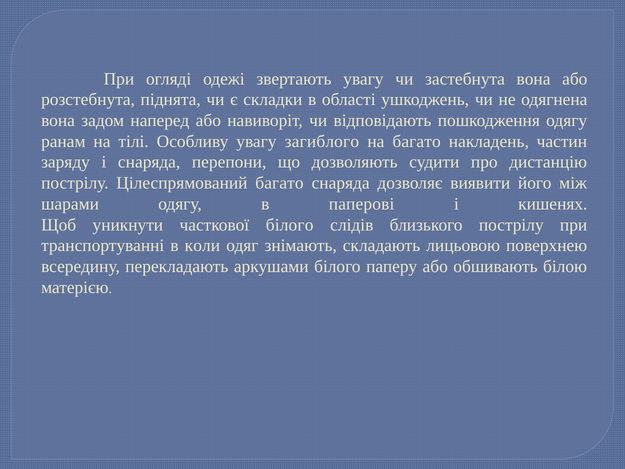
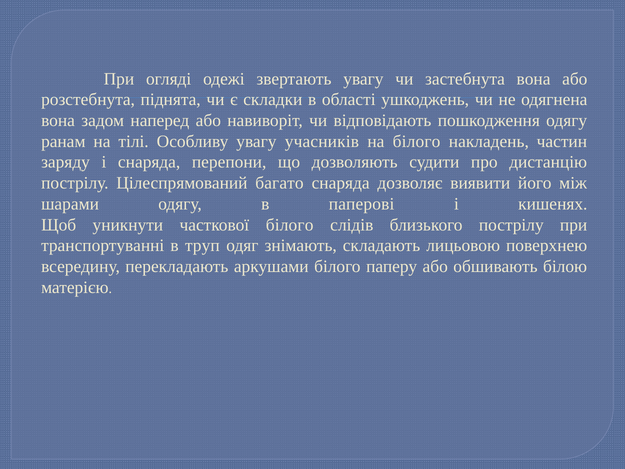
загиблого: загиблого -> учасників
на багато: багато -> білого
коли: коли -> труп
